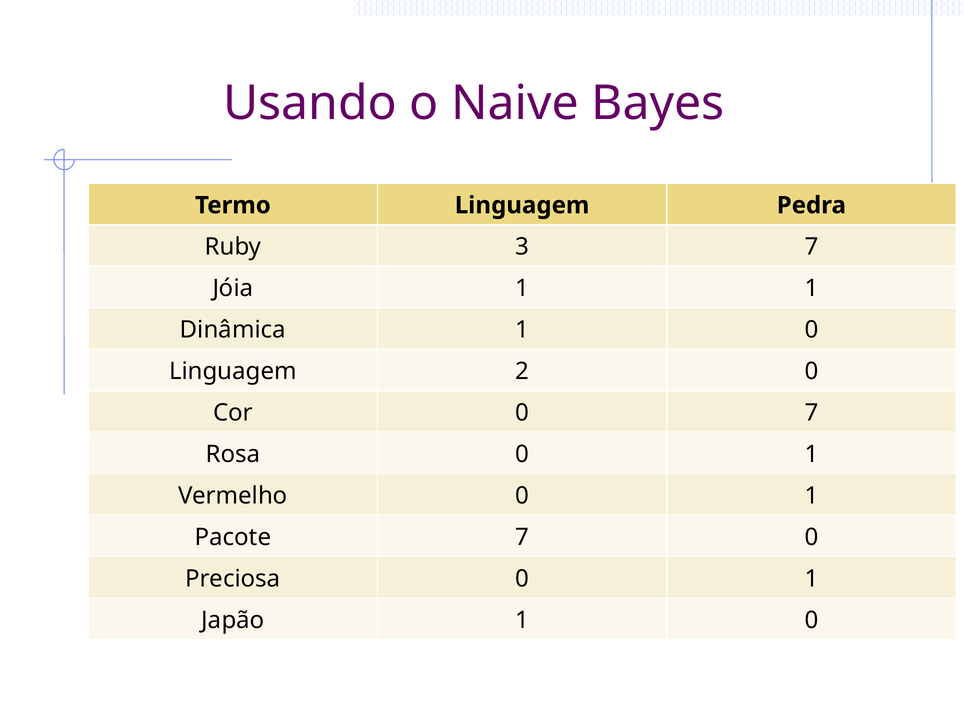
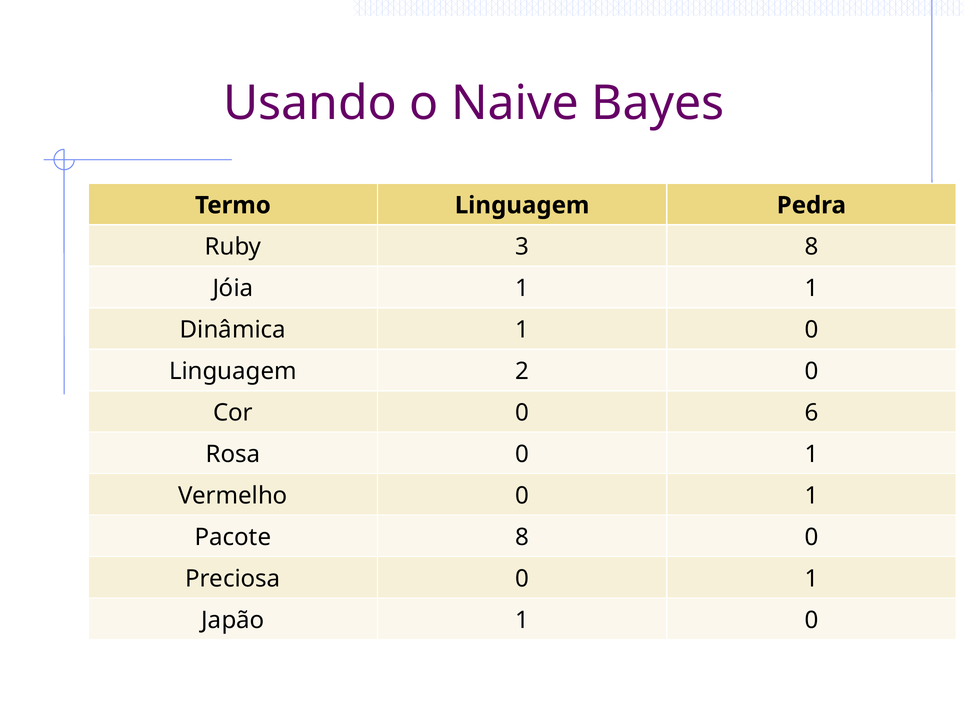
3 7: 7 -> 8
0 7: 7 -> 6
Pacote 7: 7 -> 8
